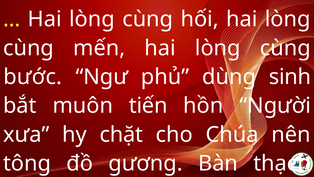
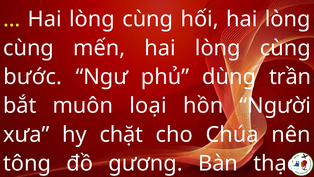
sinh: sinh -> trần
tiến: tiến -> loại
